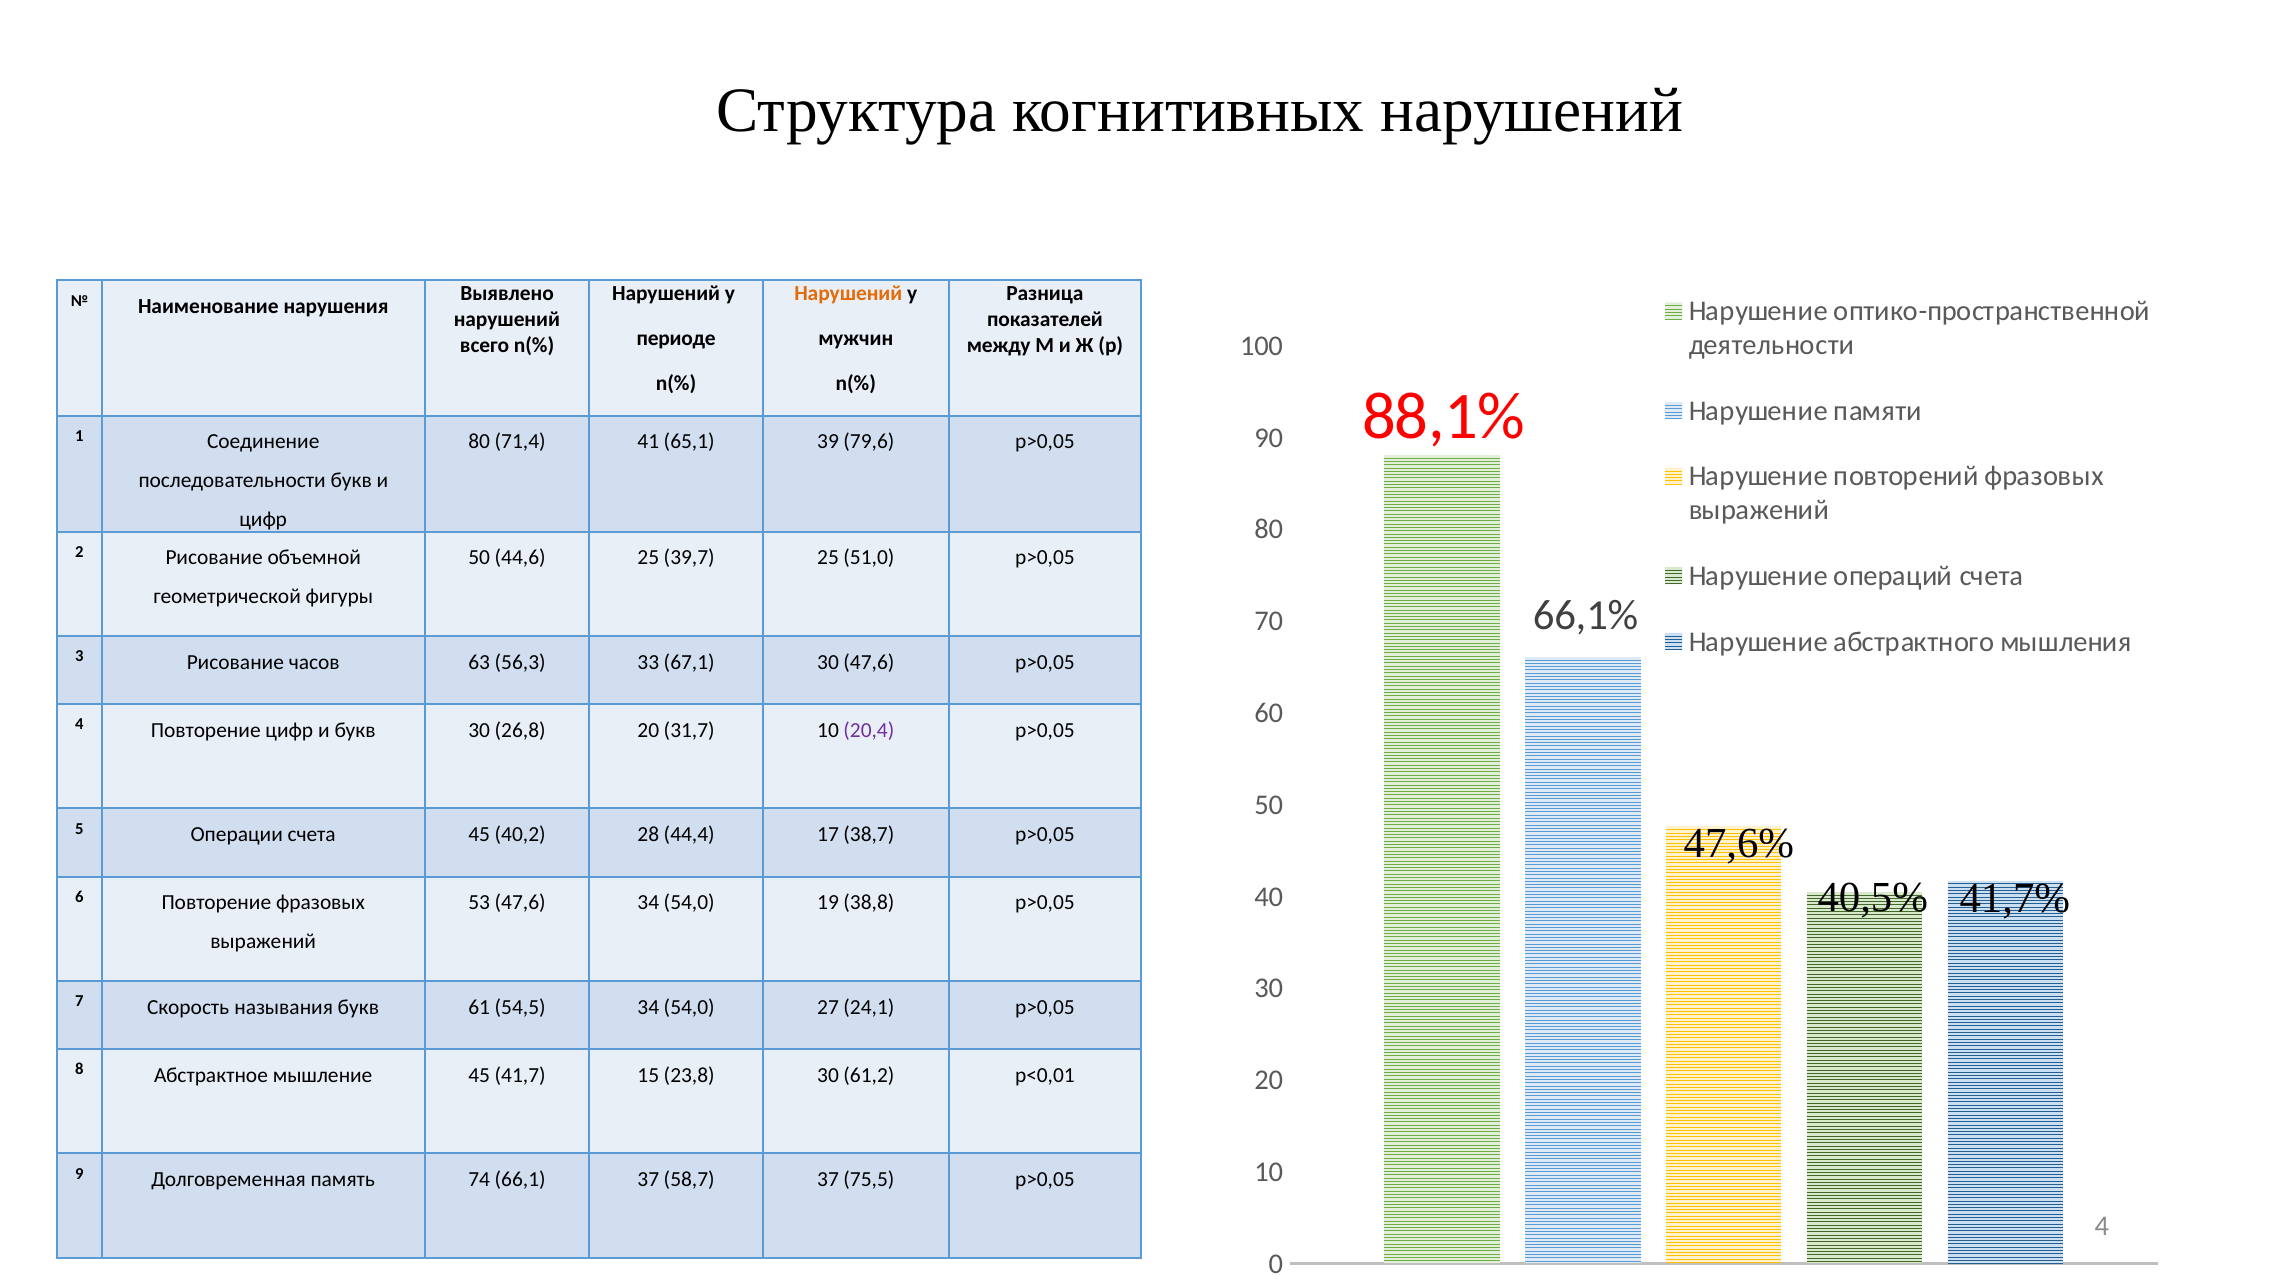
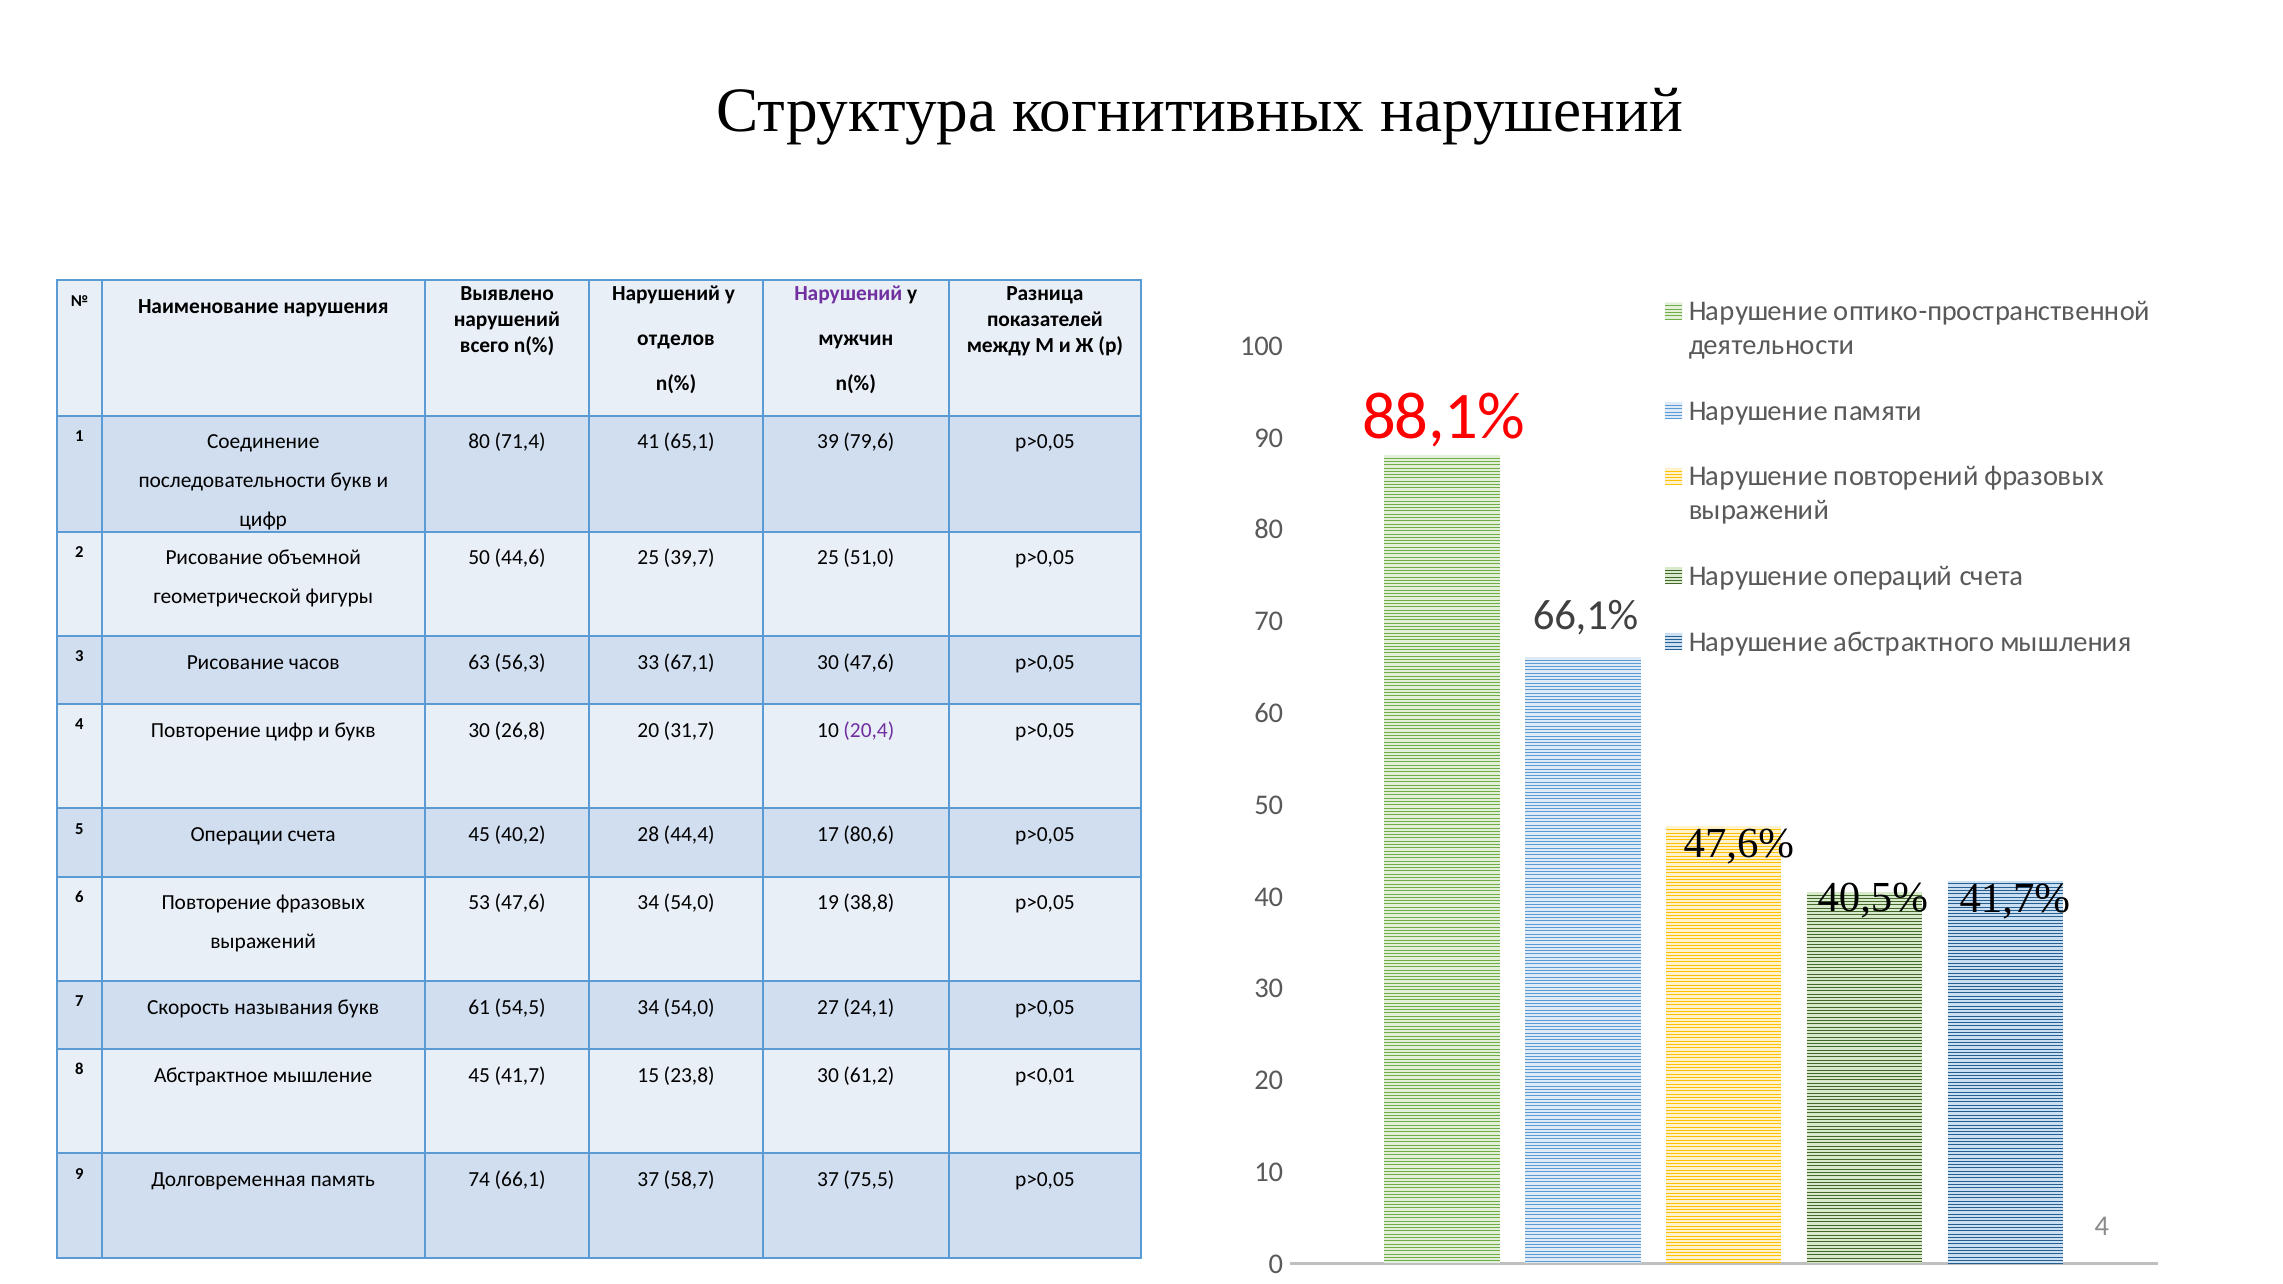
Нарушений at (848, 294) colour: orange -> purple
периоде: периоде -> отделов
38,7: 38,7 -> 80,6
